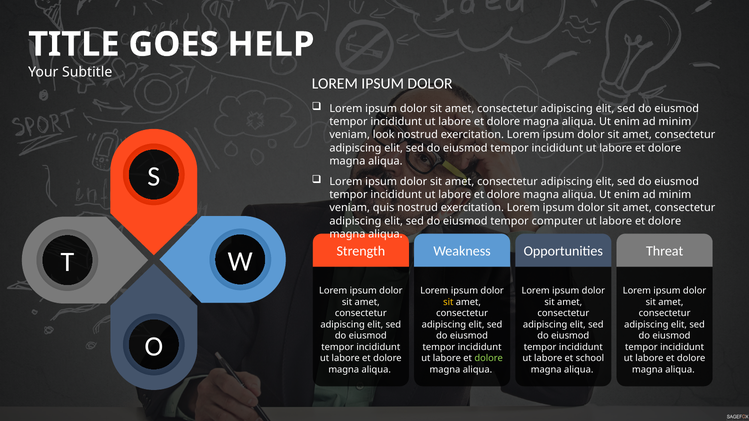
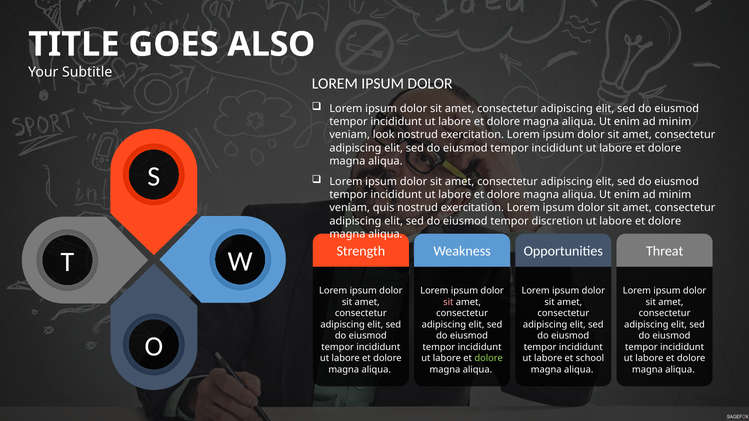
HELP: HELP -> ALSO
computer: computer -> discretion
sit at (448, 302) colour: yellow -> pink
